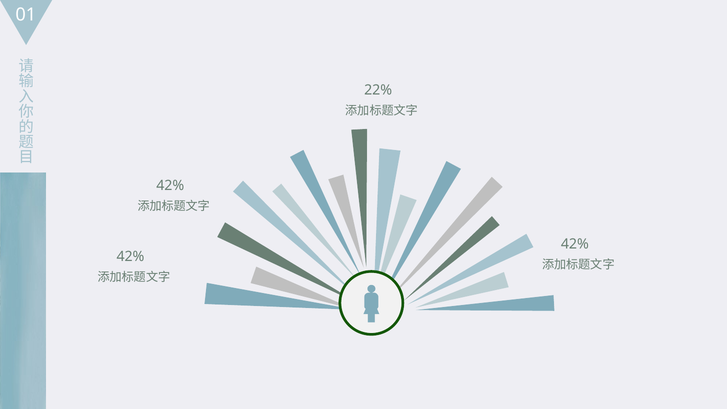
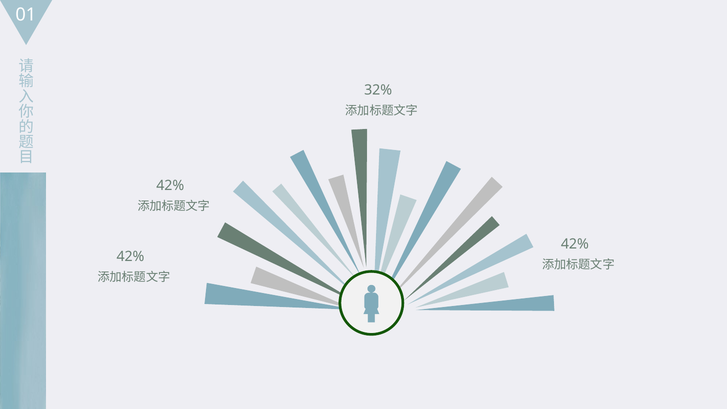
22%: 22% -> 32%
